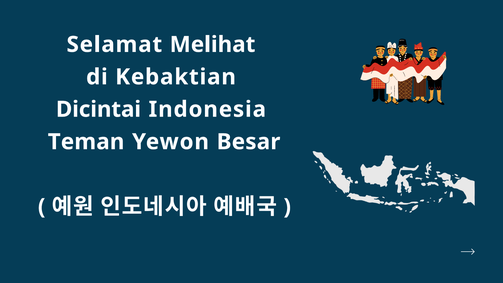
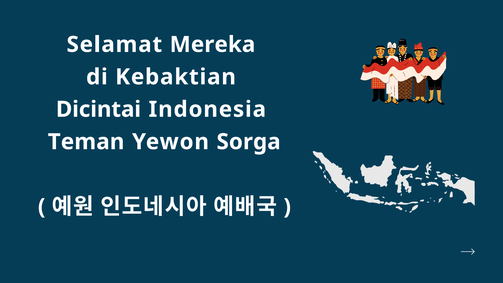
Melihat: Melihat -> Mereka
Besar: Besar -> Sorga
